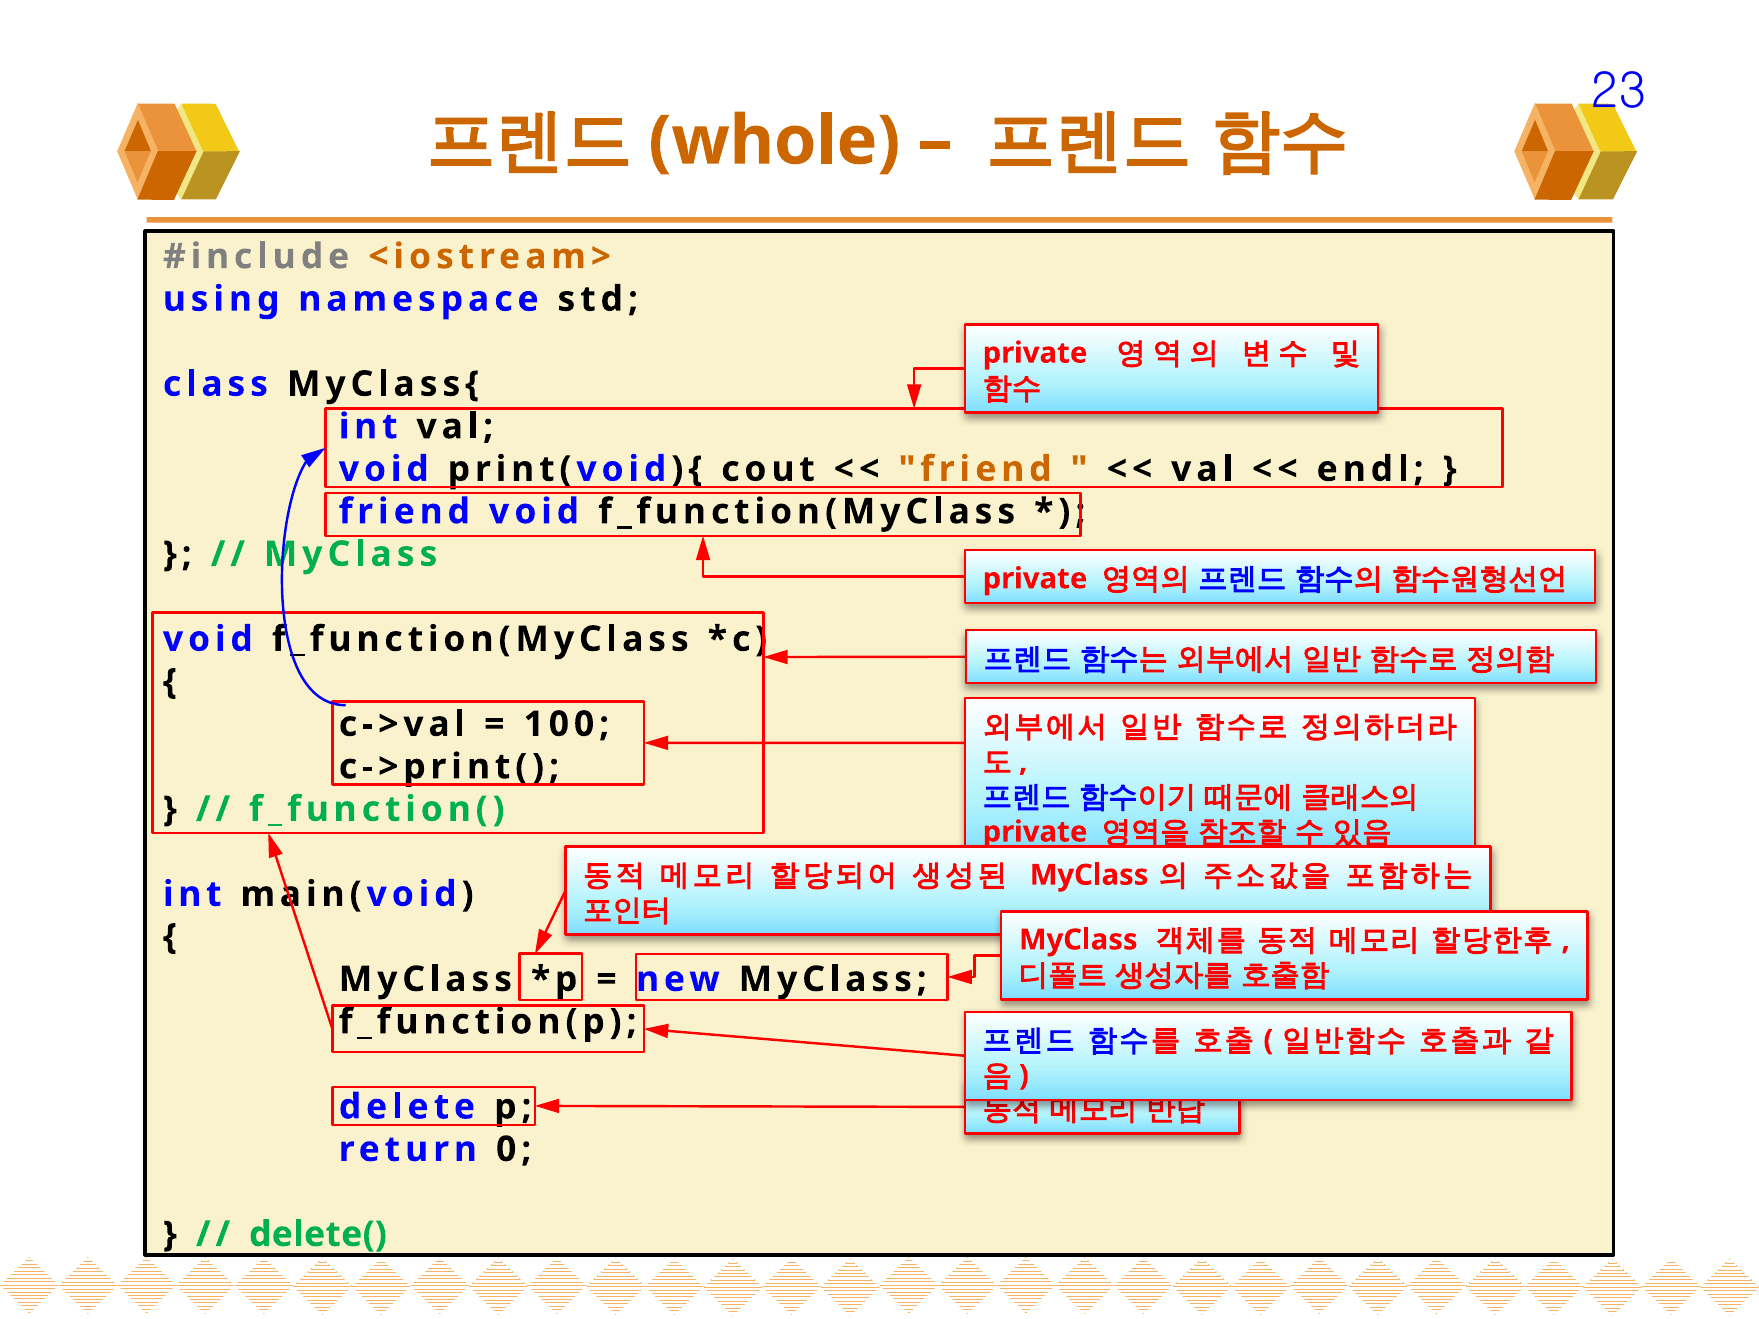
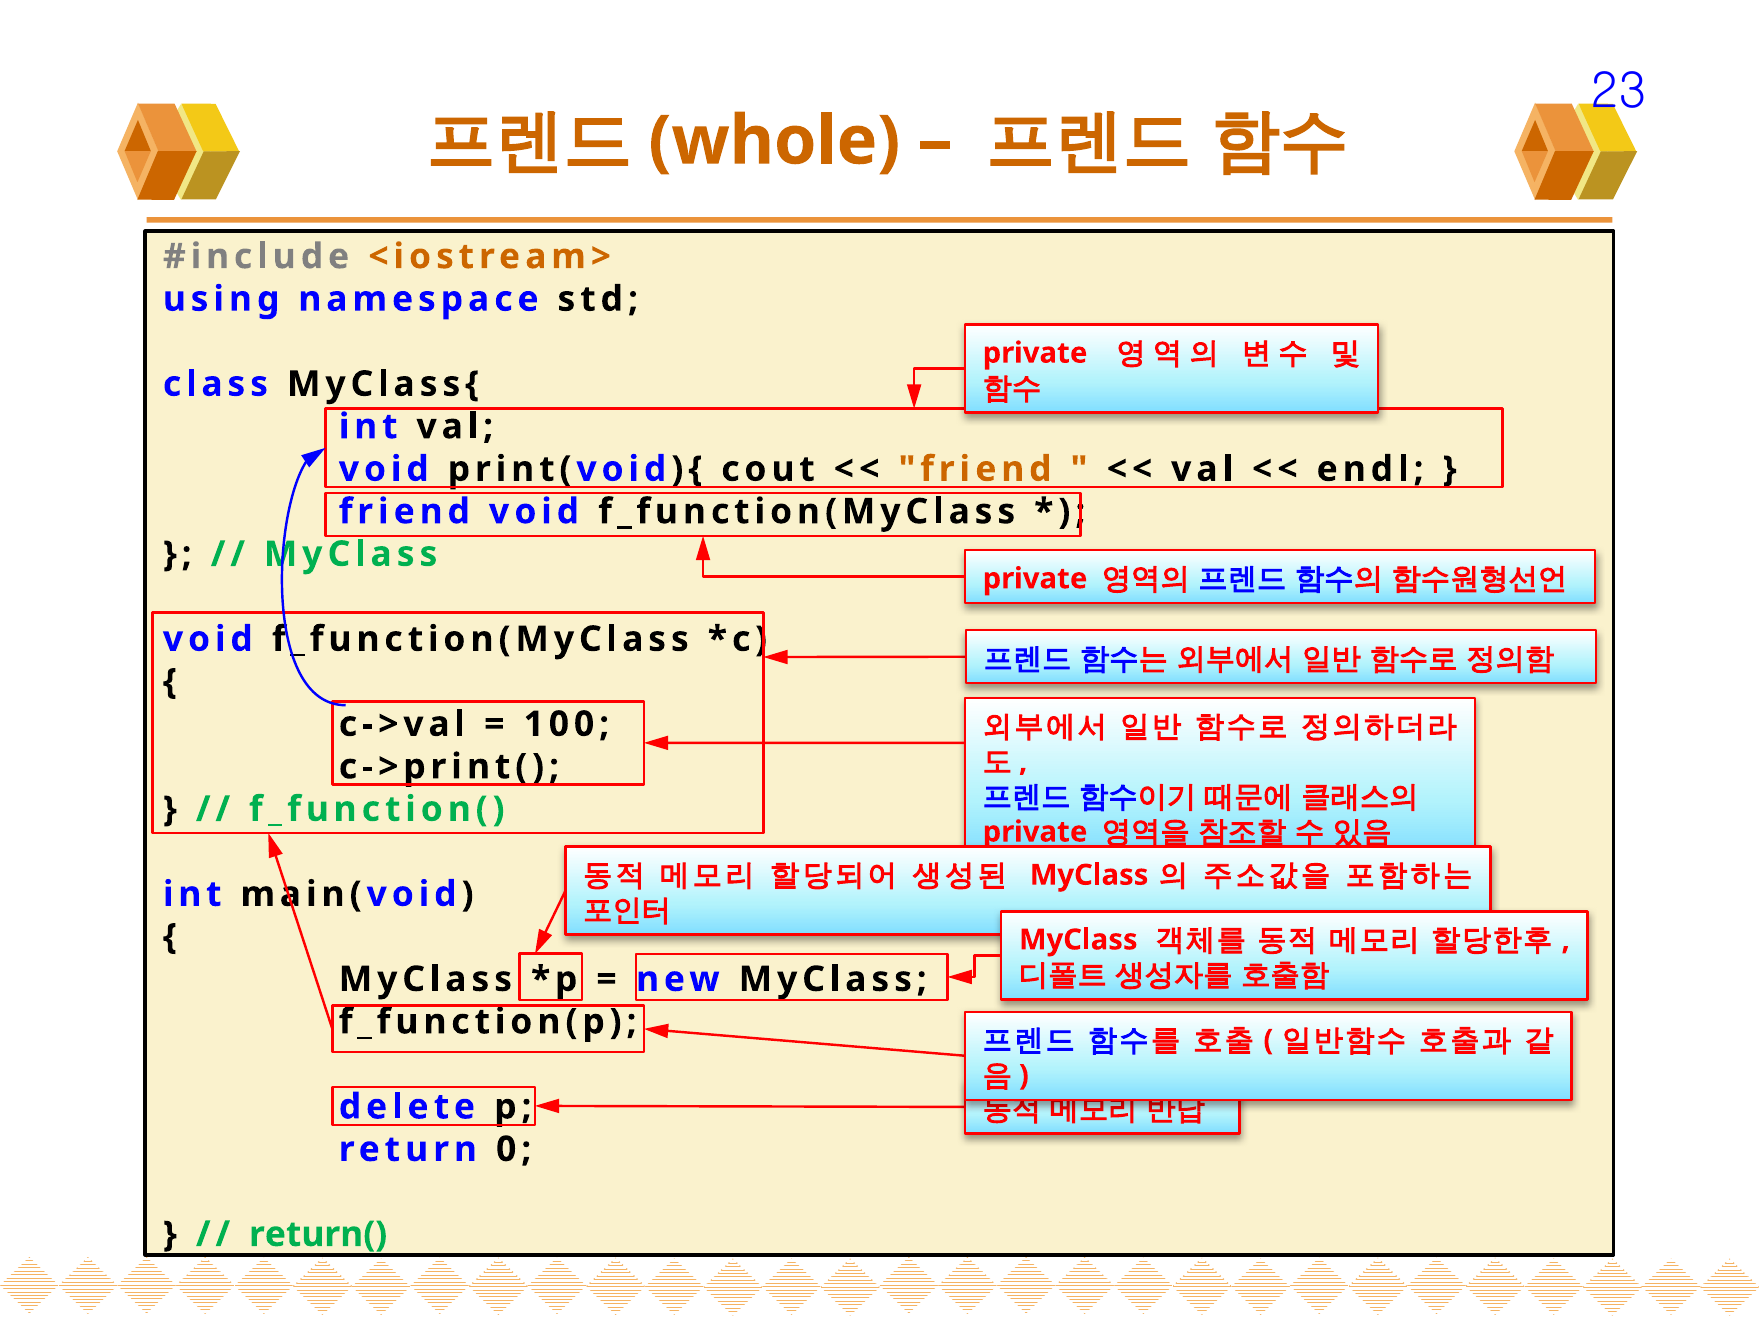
delete(: delete( -> return(
